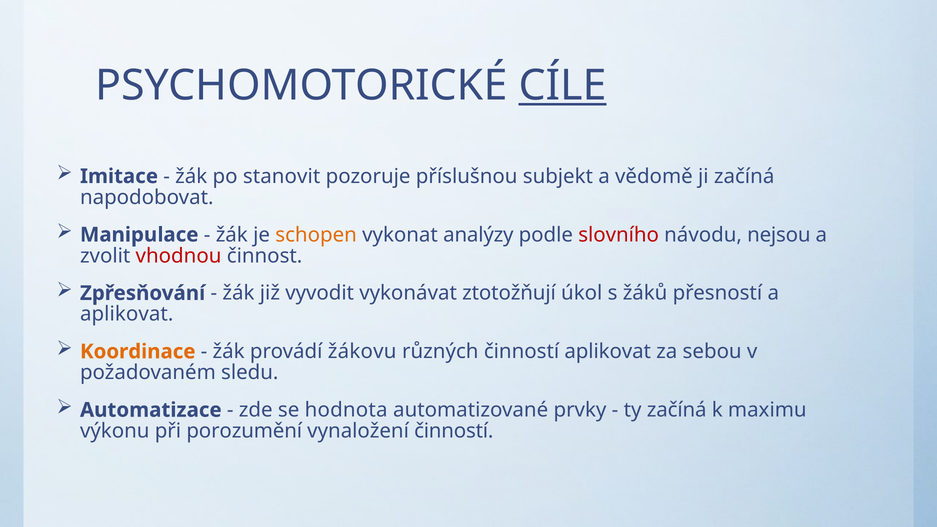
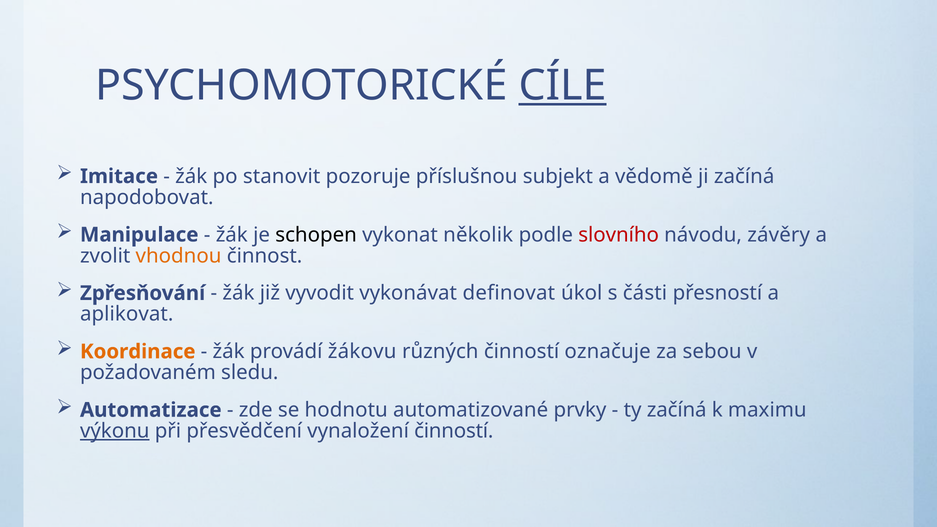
schopen colour: orange -> black
analýzy: analýzy -> několik
nejsou: nejsou -> závěry
vhodnou colour: red -> orange
ztotožňují: ztotožňují -> definovat
žáků: žáků -> části
činností aplikovat: aplikovat -> označuje
hodnota: hodnota -> hodnotu
výkonu underline: none -> present
porozumění: porozumění -> přesvědčení
